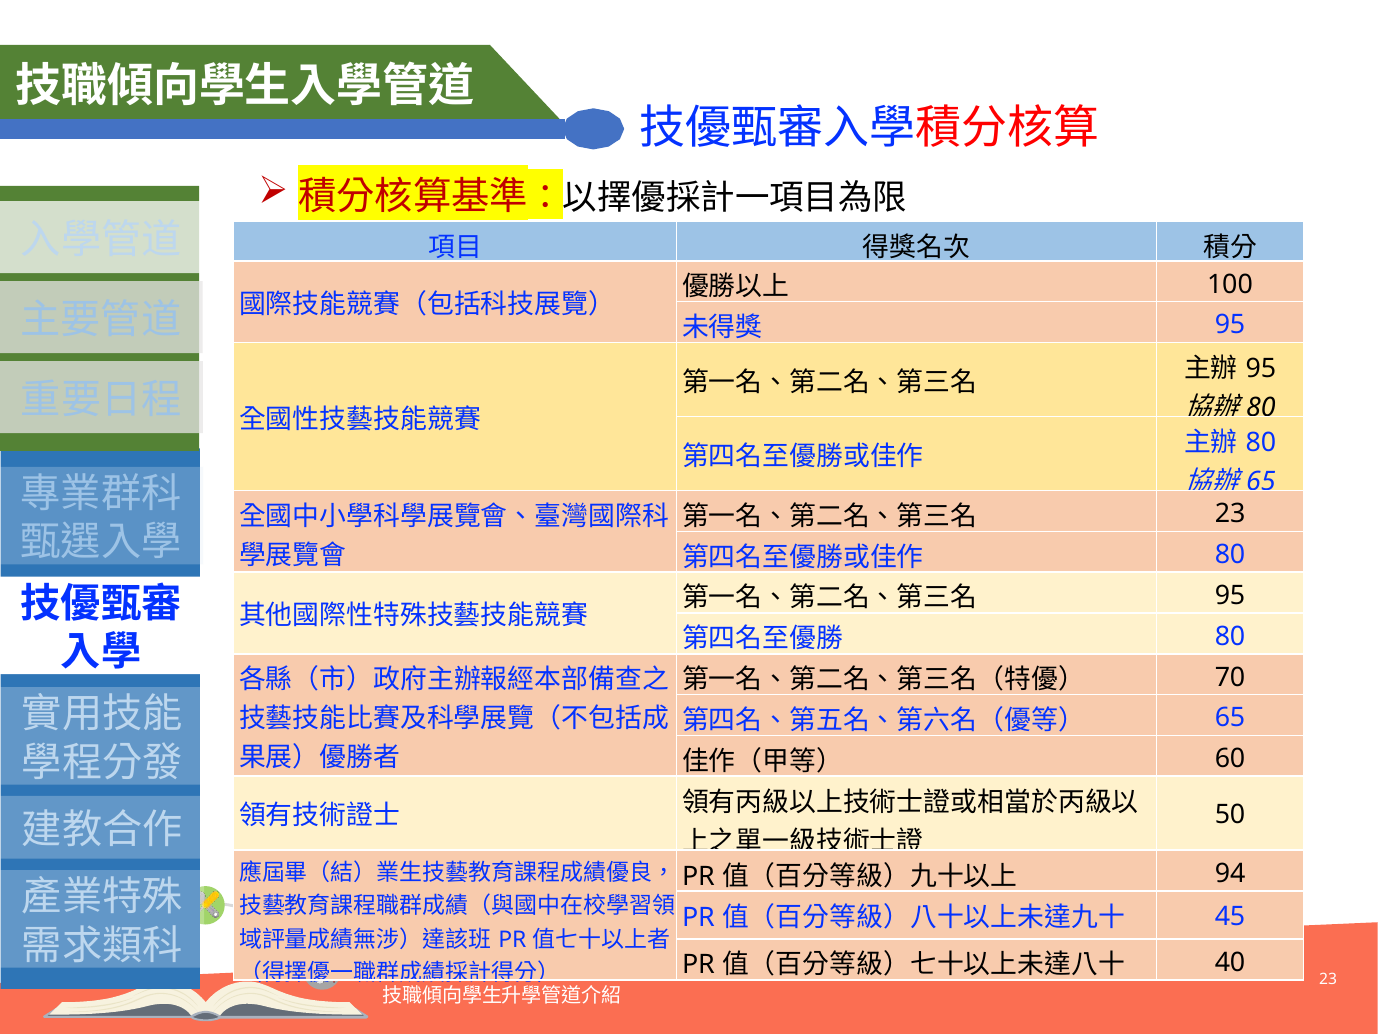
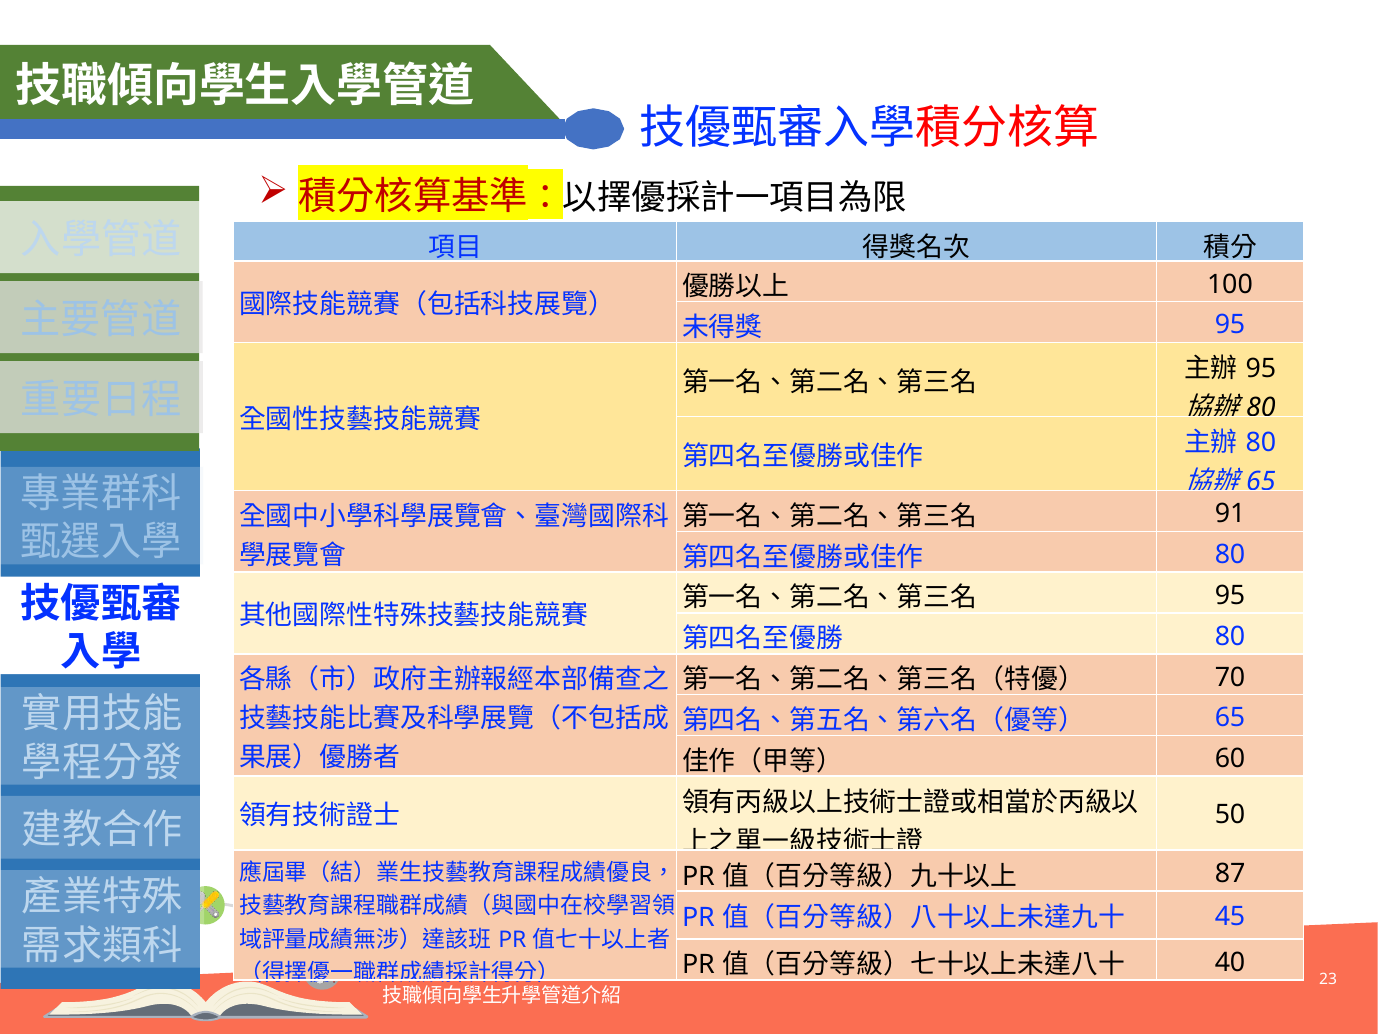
23 at (1230, 514): 23 -> 91
94: 94 -> 87
